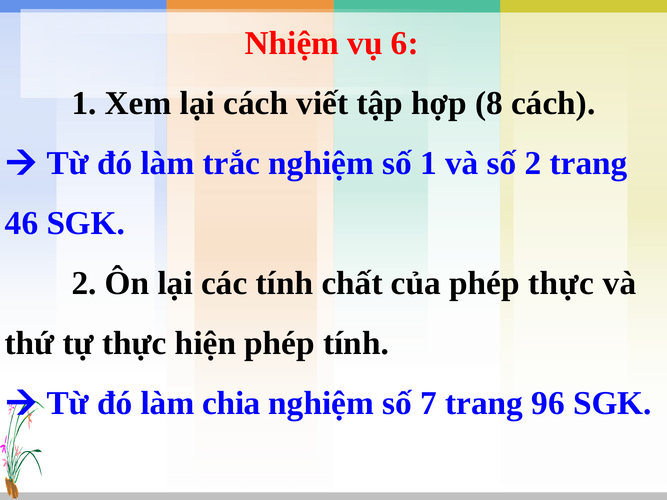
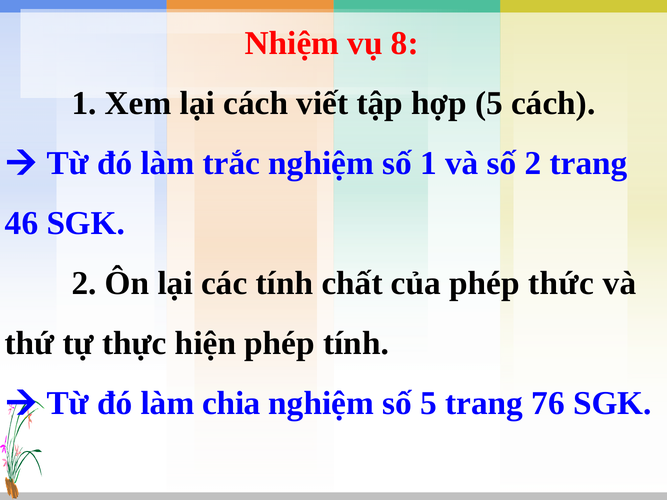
6: 6 -> 8
hợp 8: 8 -> 5
phép thực: thực -> thức
số 7: 7 -> 5
96: 96 -> 76
